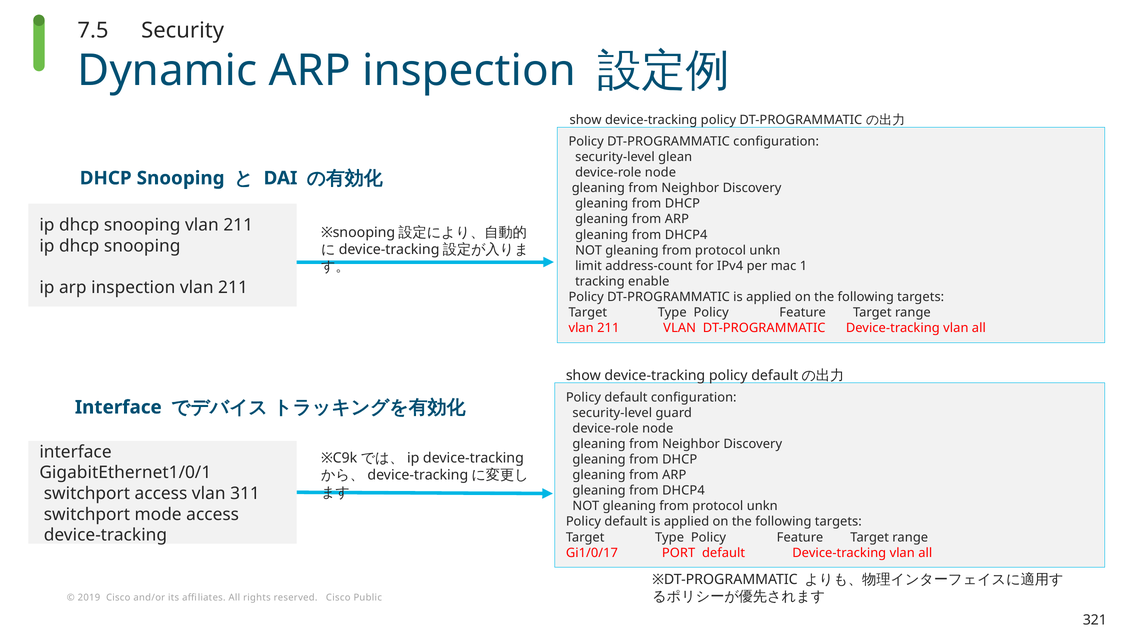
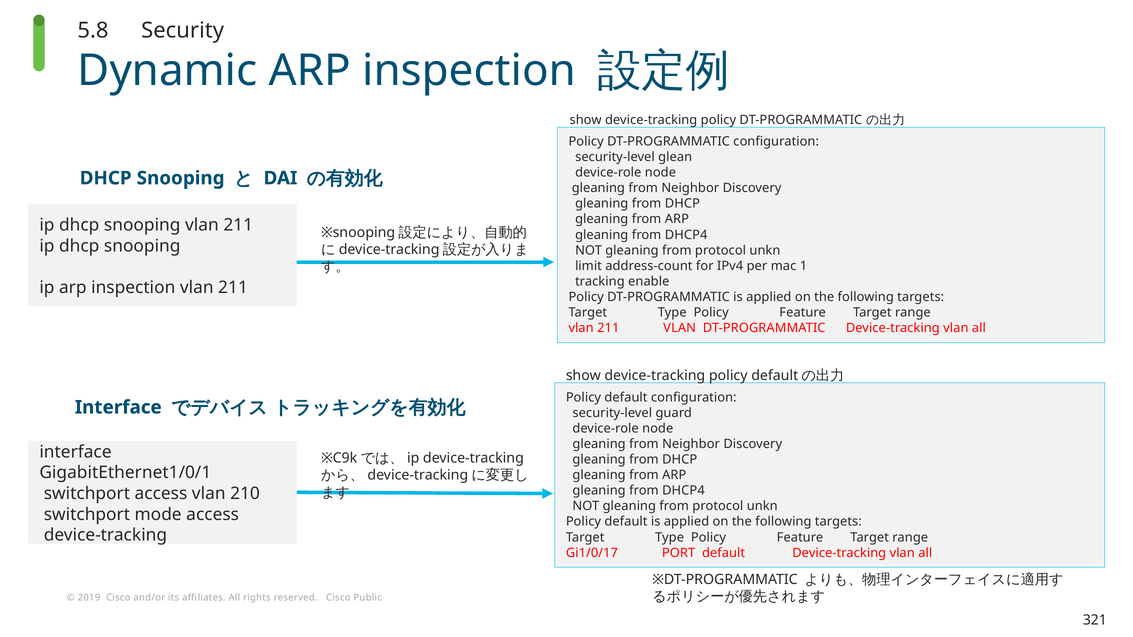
7.5: 7.5 -> 5.8
311: 311 -> 210
